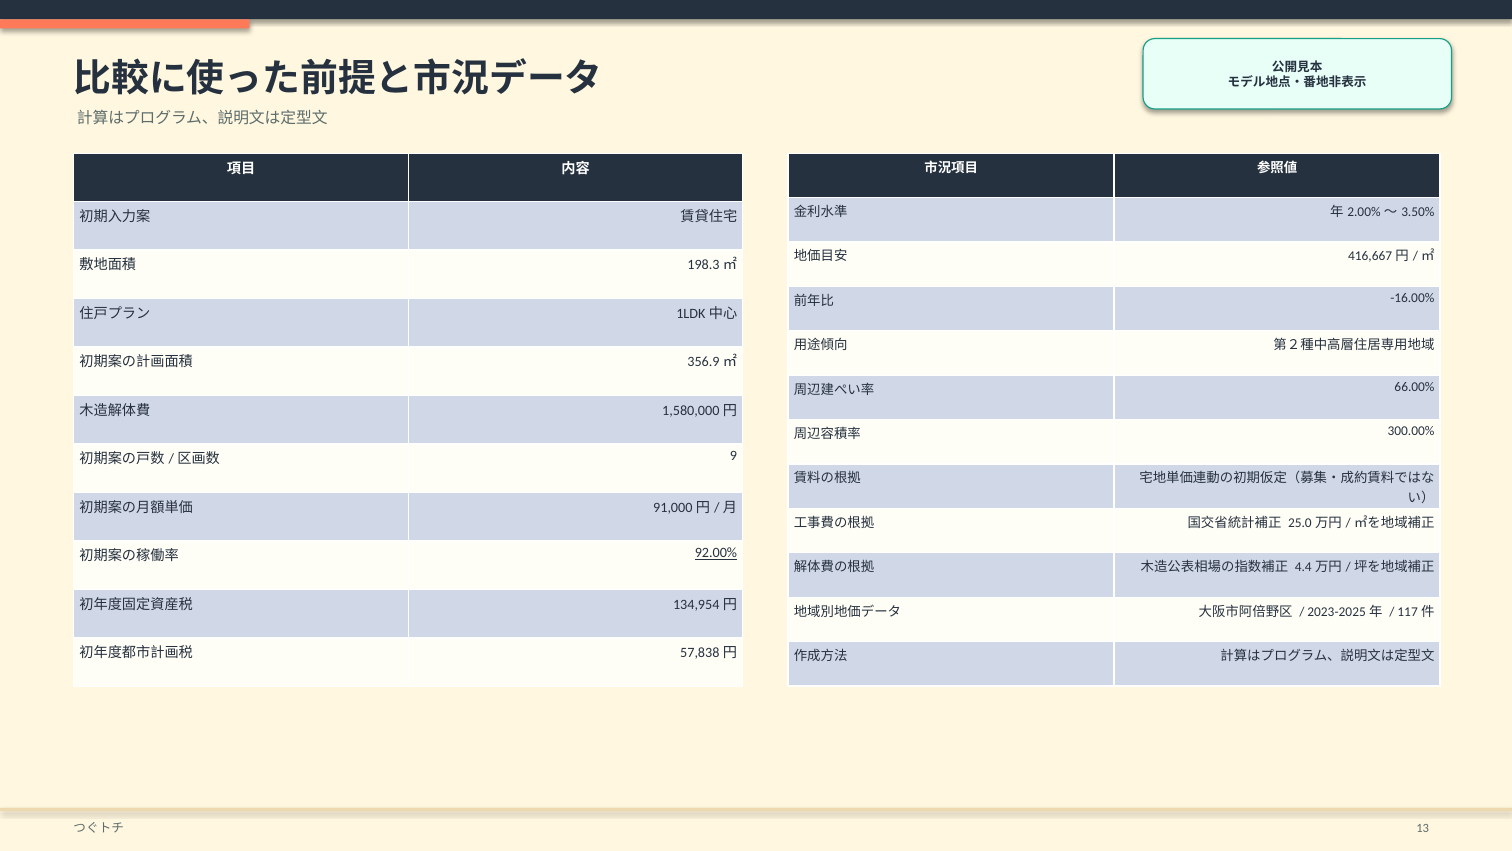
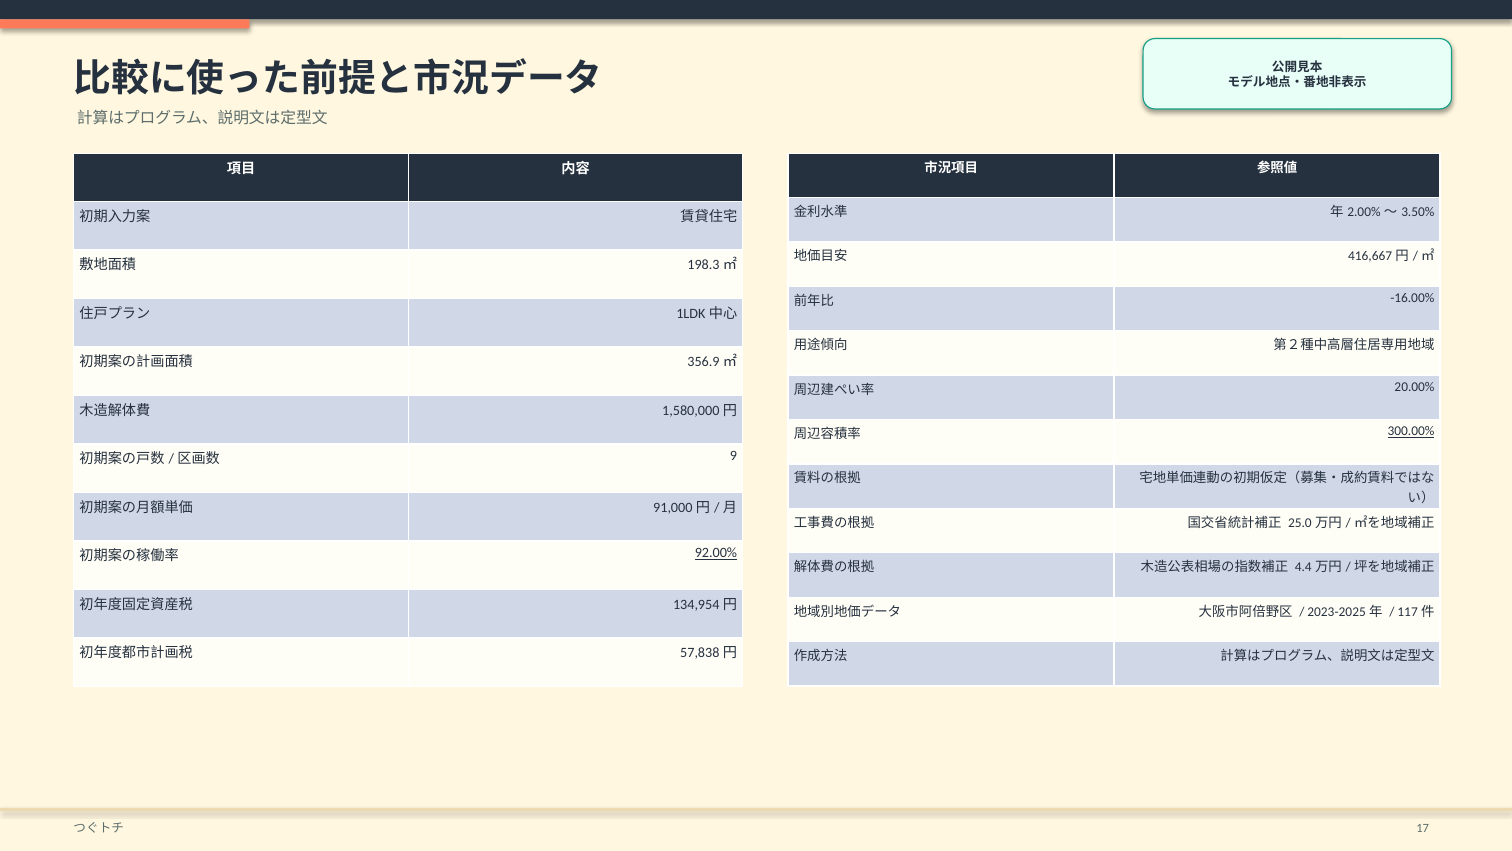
66.00%: 66.00% -> 20.00%
300.00% underline: none -> present
13: 13 -> 17
